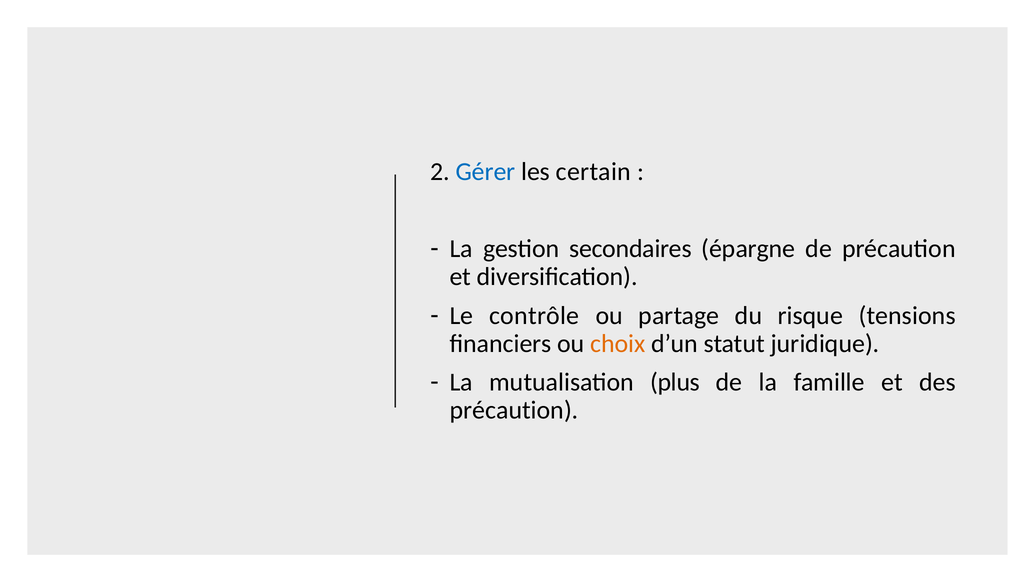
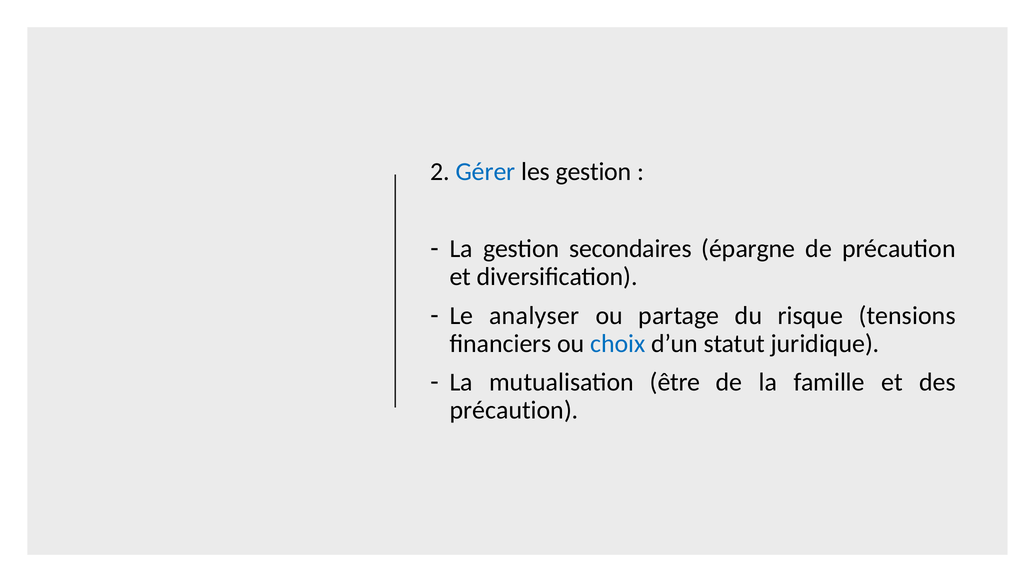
les certain: certain -> gestion
contrôle: contrôle -> analyser
choix colour: orange -> blue
plus: plus -> être
